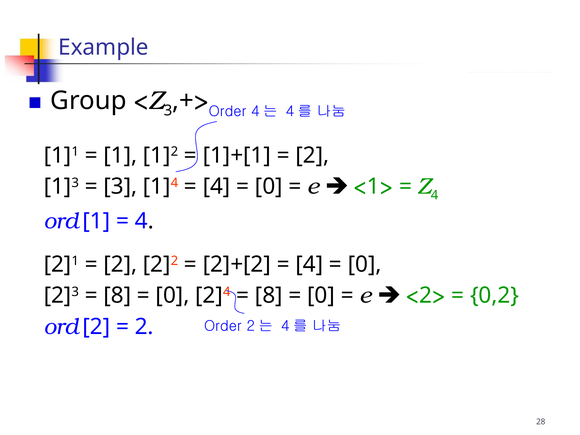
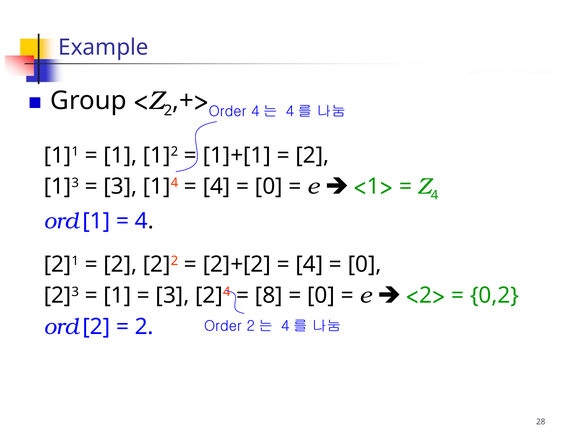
3 at (168, 111): 3 -> 2
8 at (117, 296): 8 -> 1
0 at (173, 296): 0 -> 3
